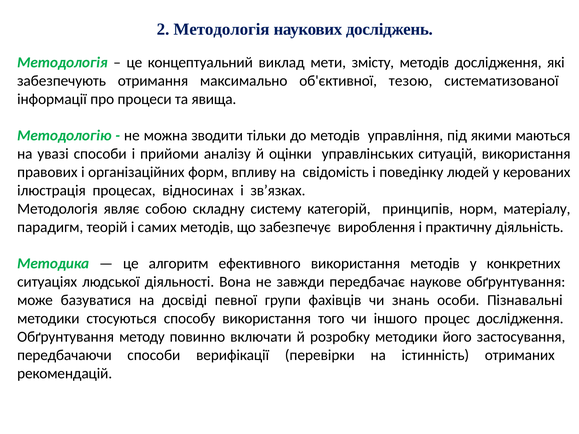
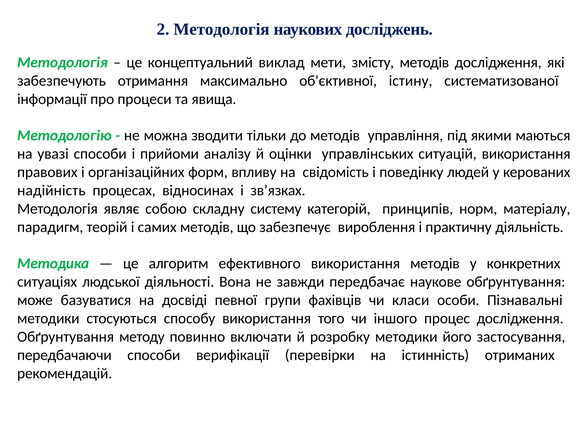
тезою: тезою -> істину
ілюстрація: ілюстрація -> надійність
знань: знань -> класи
